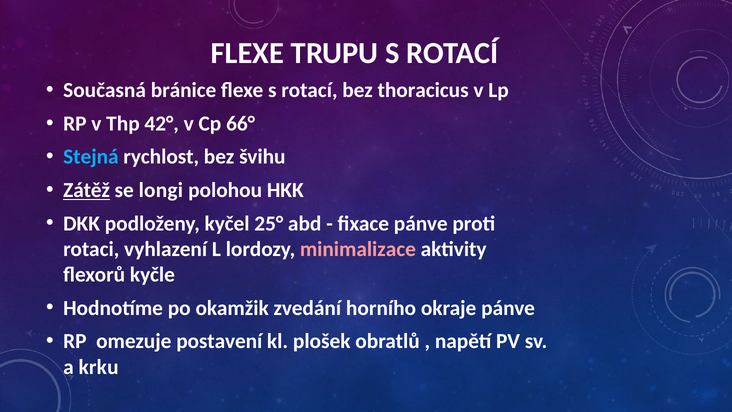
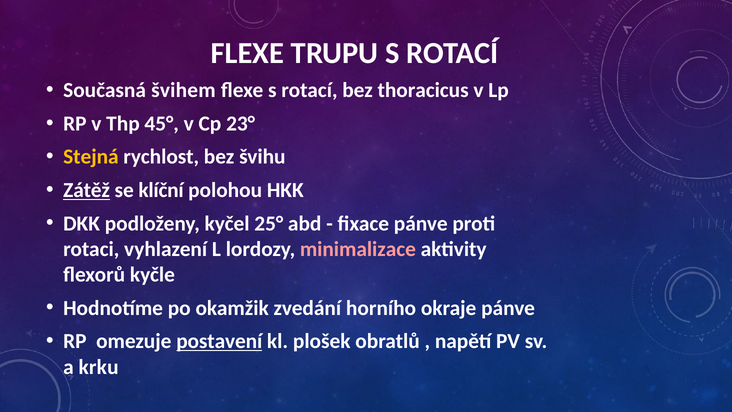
bránice: bránice -> švihem
42°: 42° -> 45°
66°: 66° -> 23°
Stejná colour: light blue -> yellow
longi: longi -> klíční
postavení underline: none -> present
